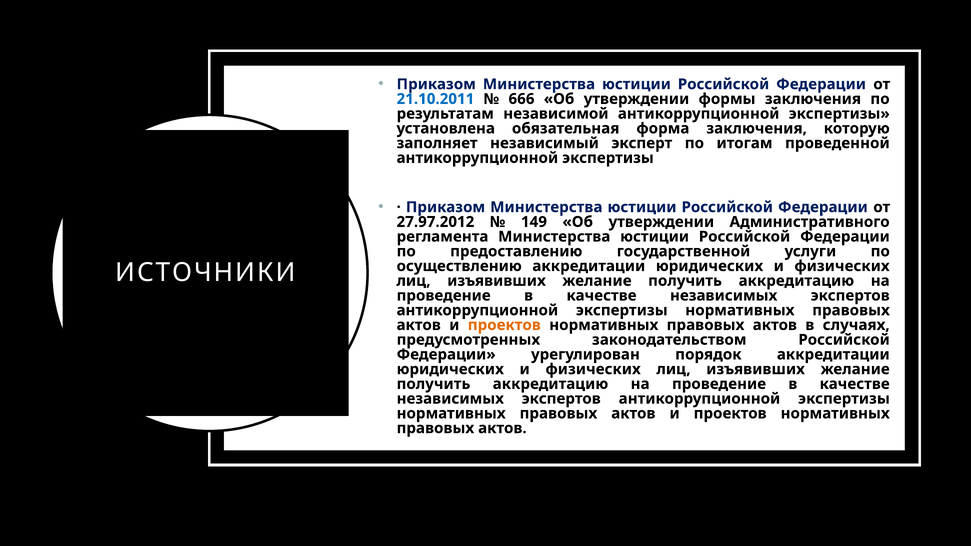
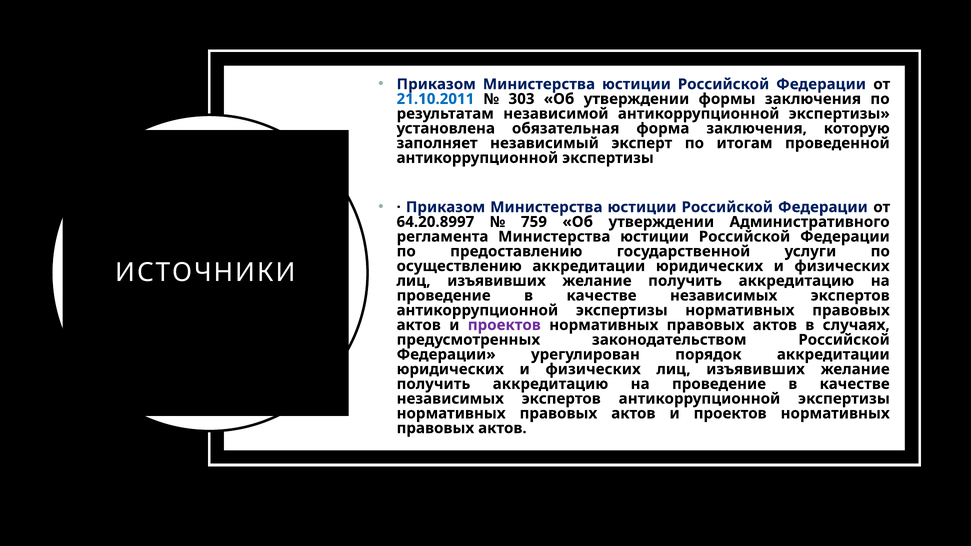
666: 666 -> 303
27.97.2012: 27.97.2012 -> 64.20.8997
149: 149 -> 759
проектов at (504, 325) colour: orange -> purple
